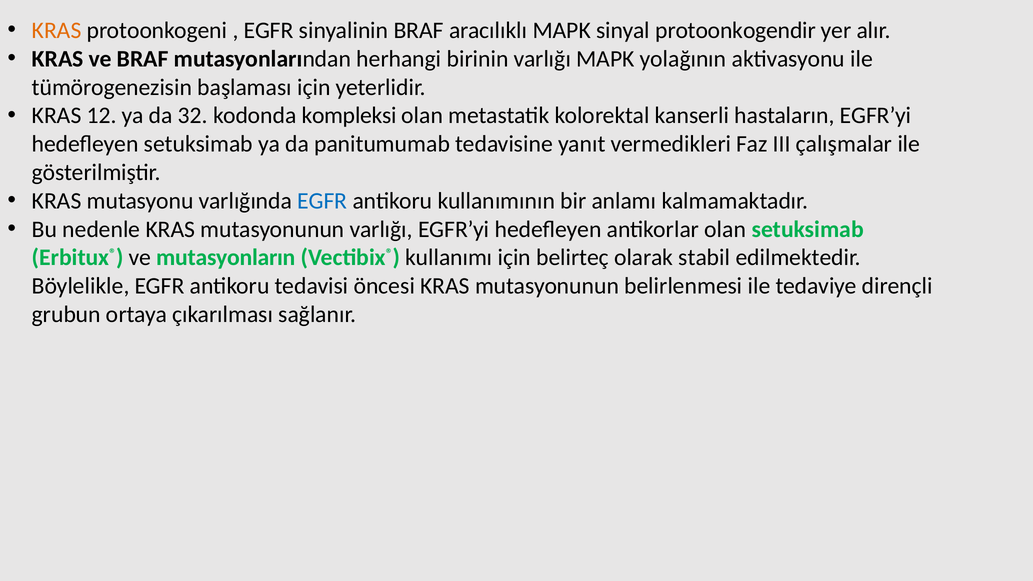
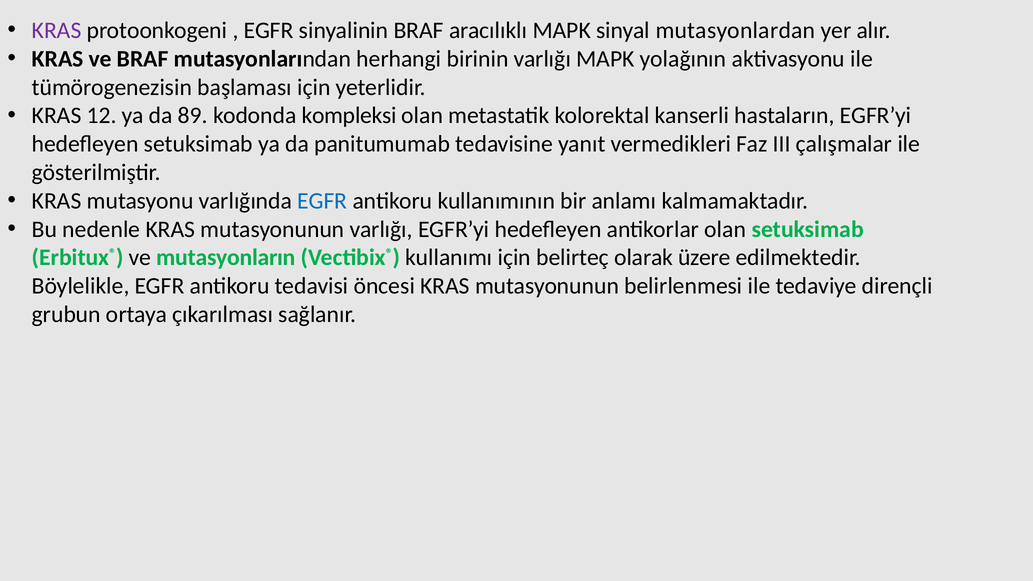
KRAS at (57, 30) colour: orange -> purple
protoonkogendir: protoonkogendir -> mutasyonlardan
32: 32 -> 89
stabil: stabil -> üzere
